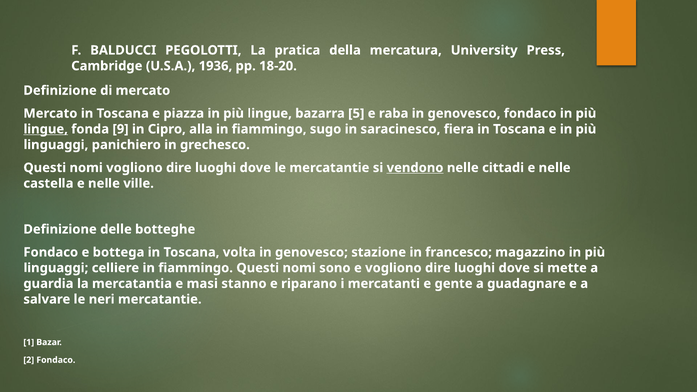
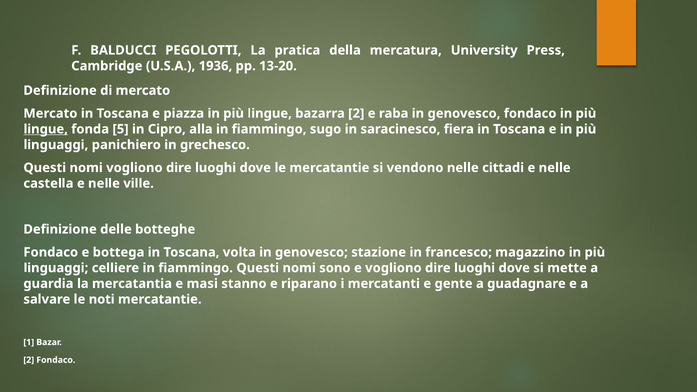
18-20: 18-20 -> 13-20
bazarra 5: 5 -> 2
9: 9 -> 5
vendono underline: present -> none
neri: neri -> noti
